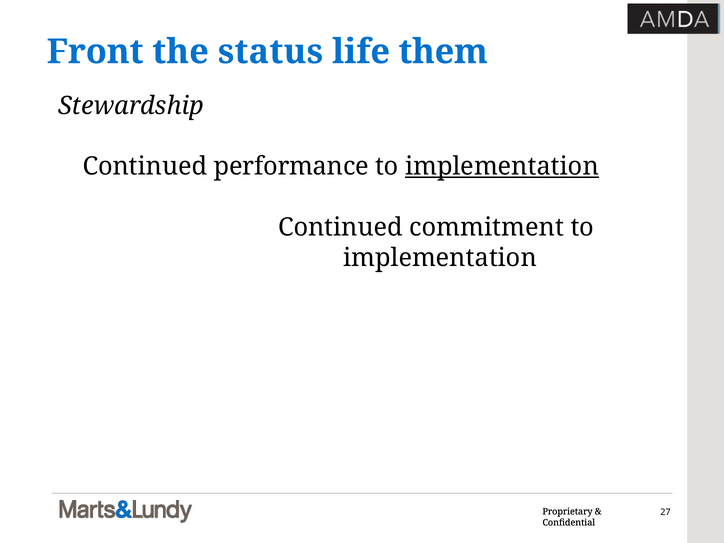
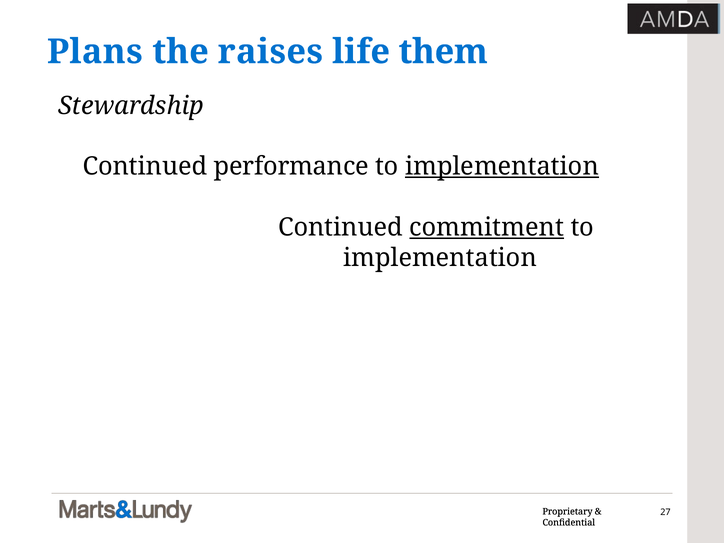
Front: Front -> Plans
status: status -> raises
commitment underline: none -> present
